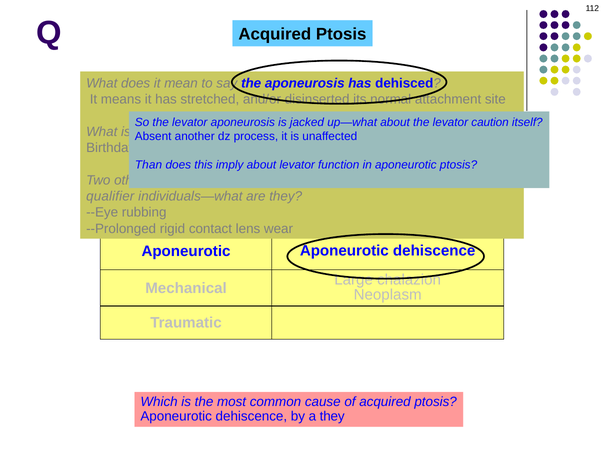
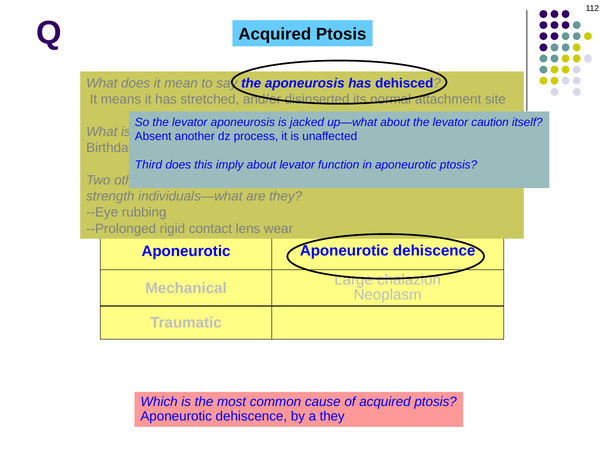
Than: Than -> Third
qualifier: qualifier -> strength
